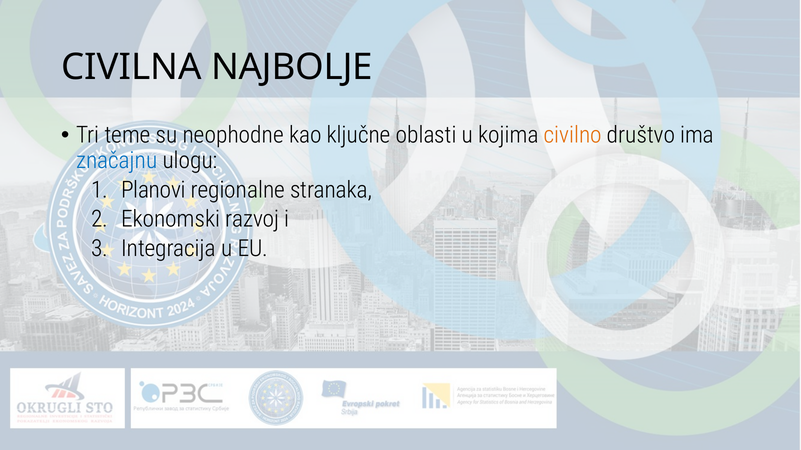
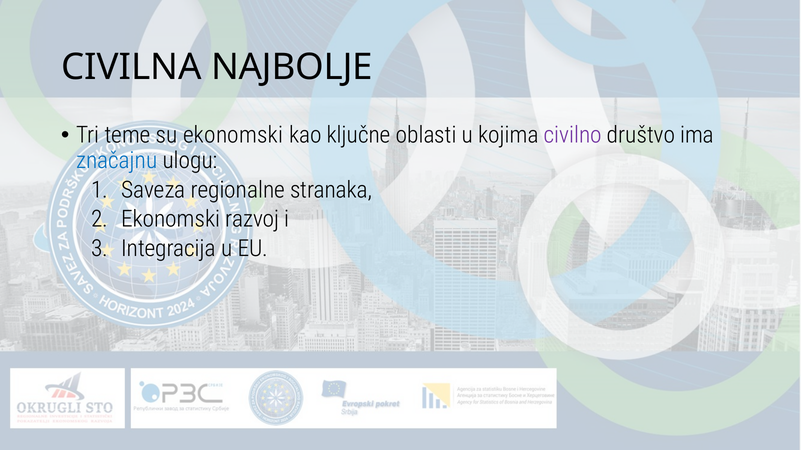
su neophodne: neophodne -> ekonomski
civilno colour: orange -> purple
Planovi: Planovi -> Saveza
